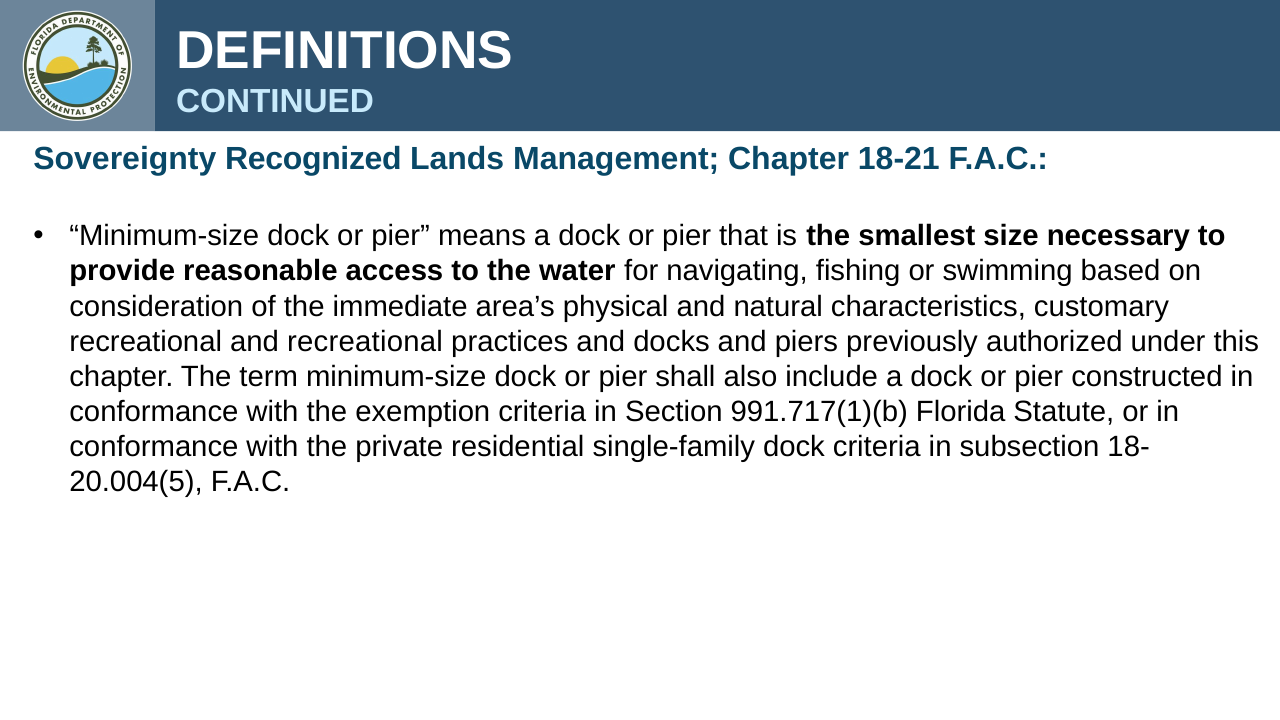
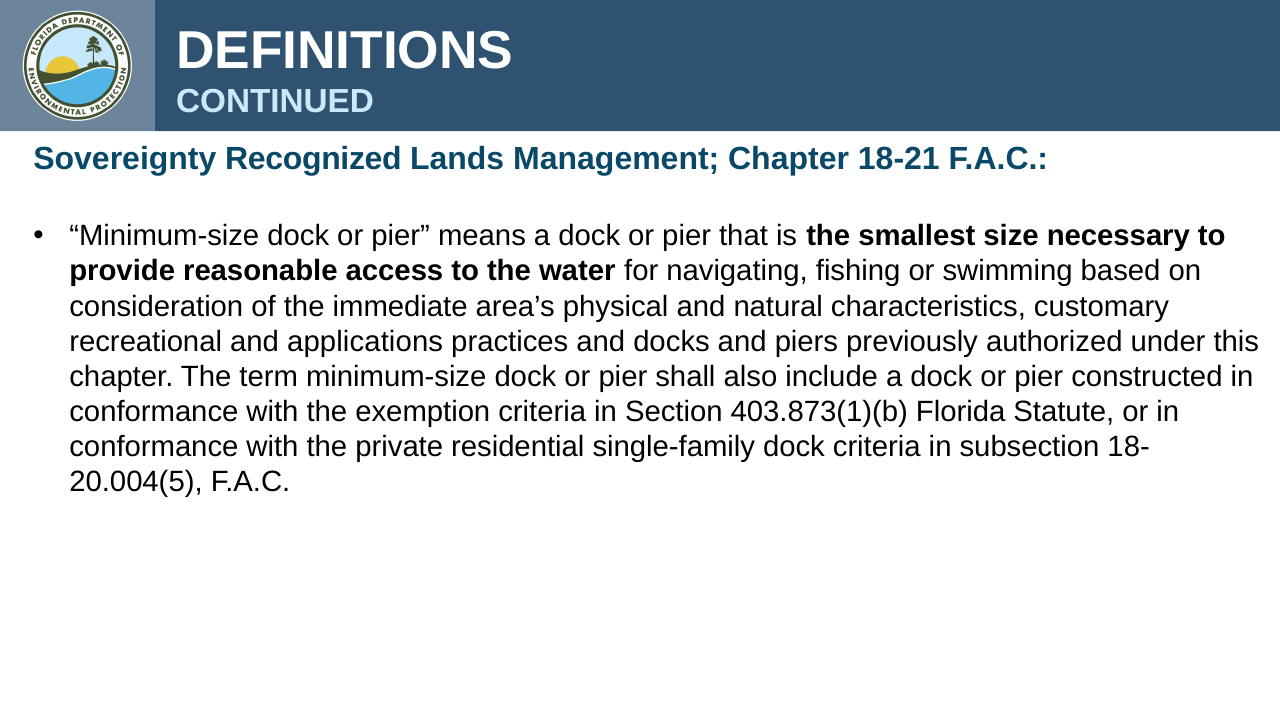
and recreational: recreational -> applications
991.717(1)(b: 991.717(1)(b -> 403.873(1)(b
